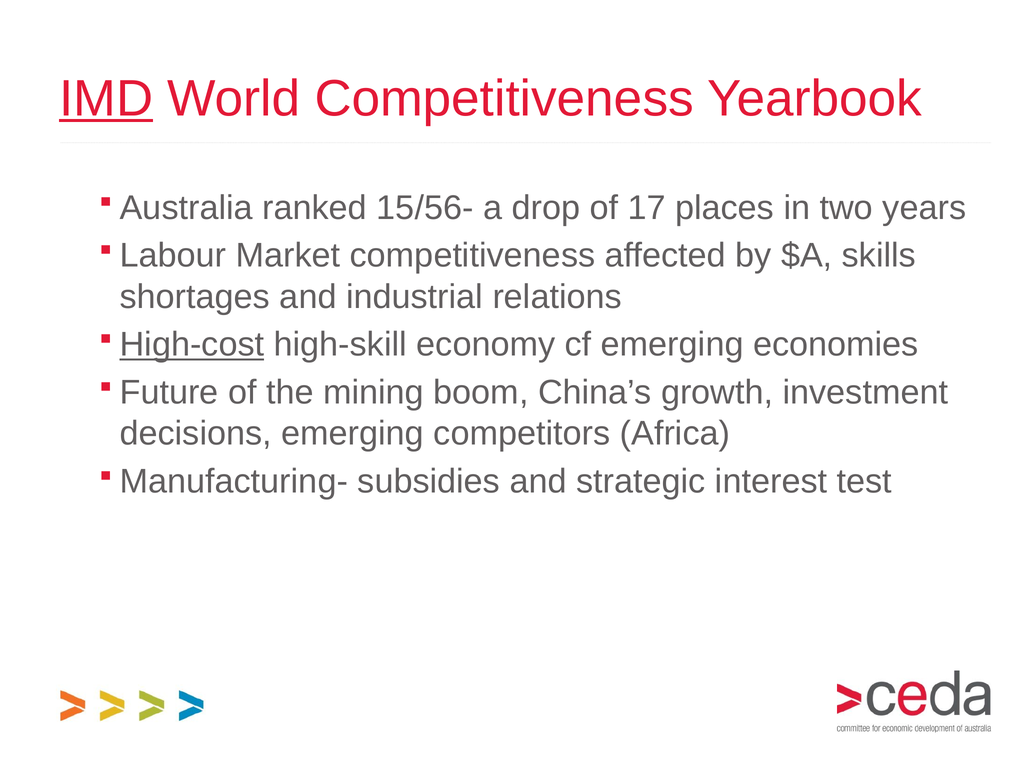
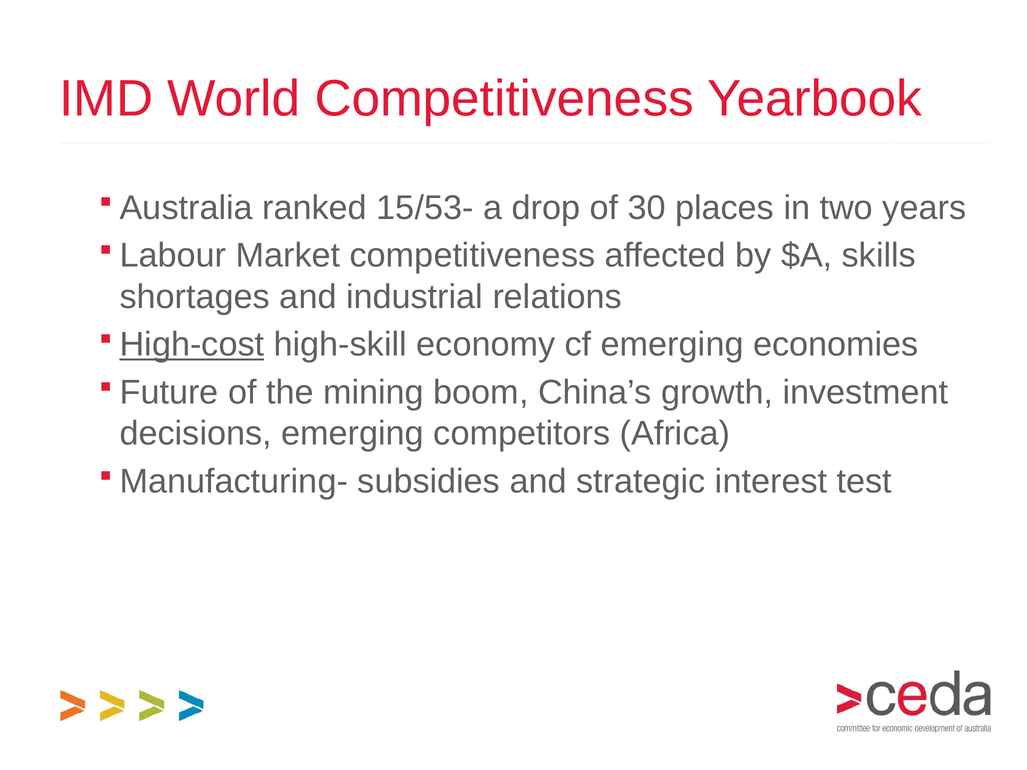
IMD underline: present -> none
15/56-: 15/56- -> 15/53-
17: 17 -> 30
